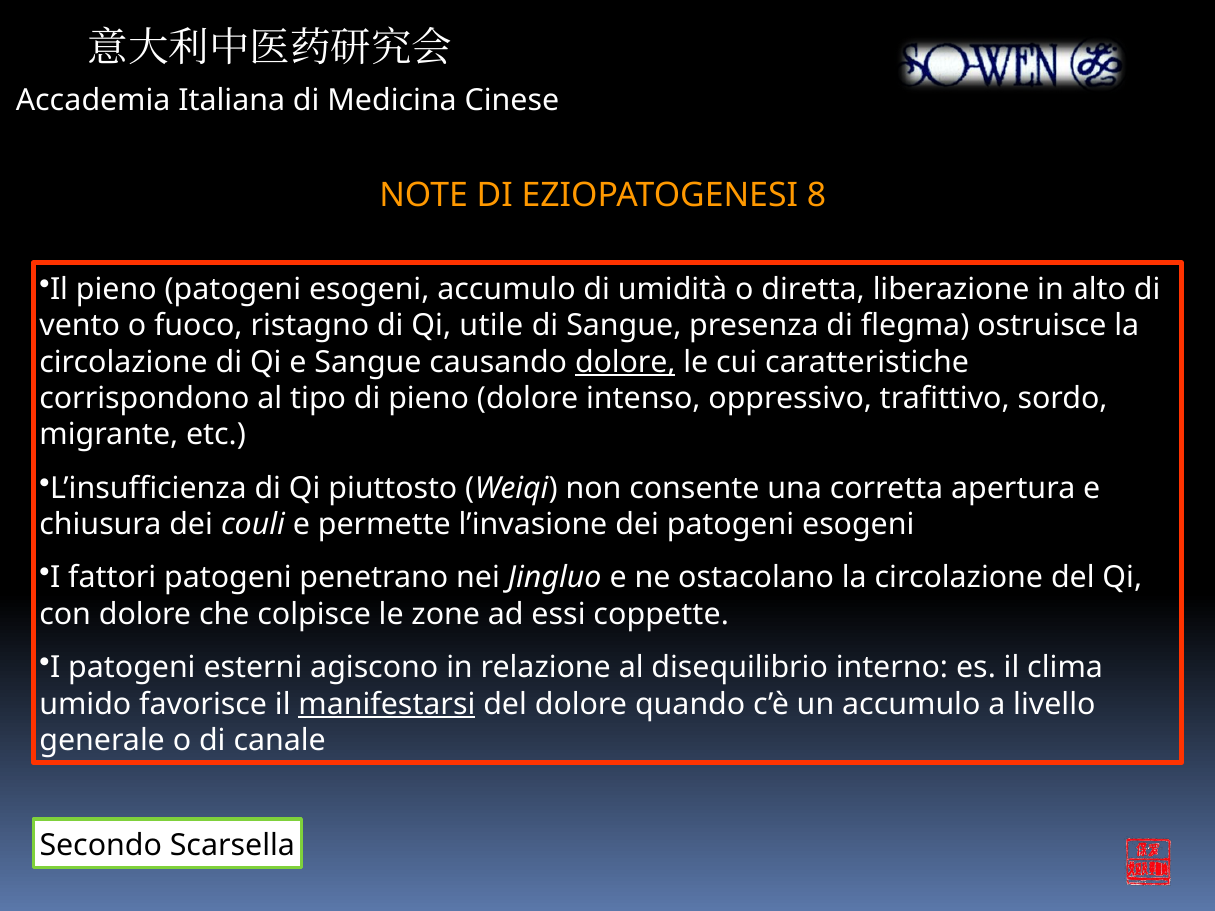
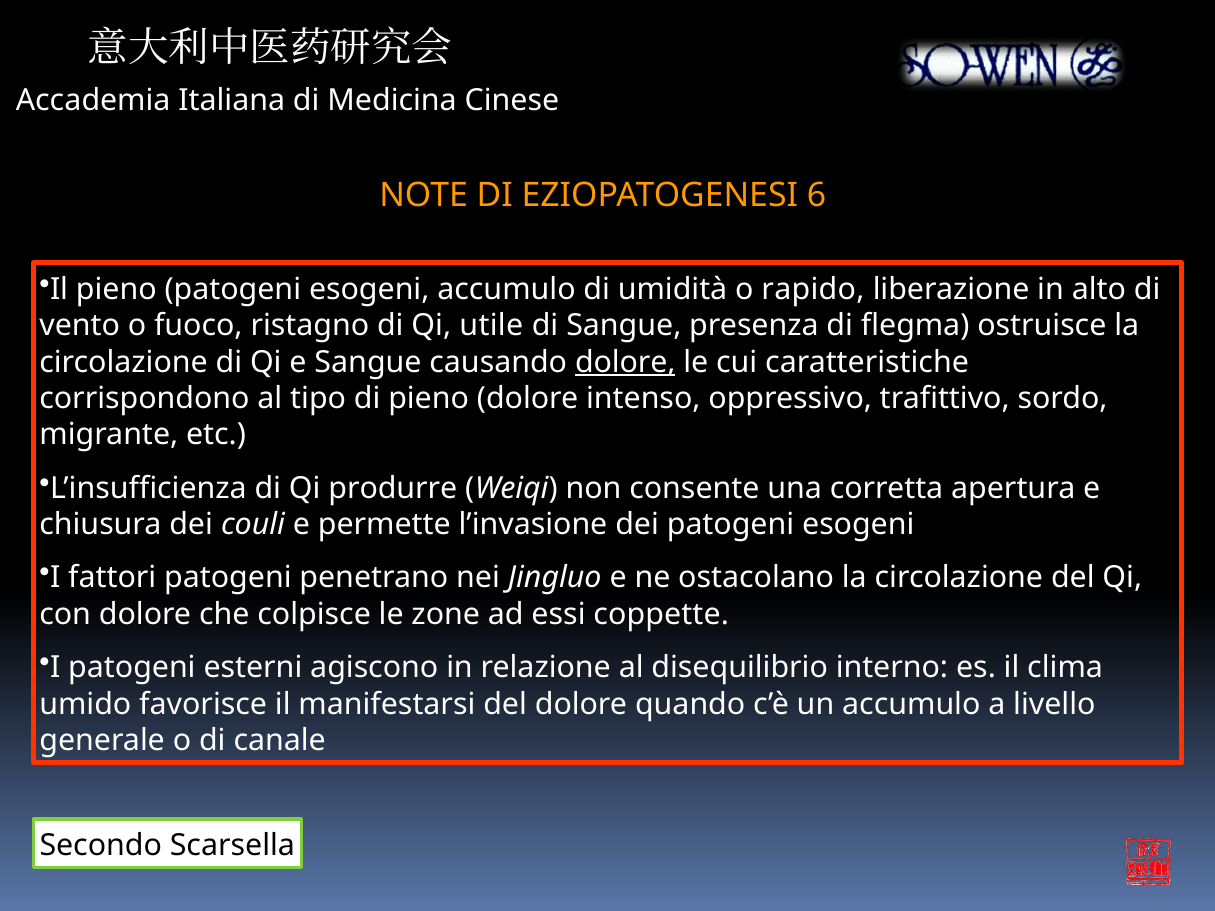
8: 8 -> 6
diretta: diretta -> rapido
piuttosto: piuttosto -> produrre
manifestarsi underline: present -> none
